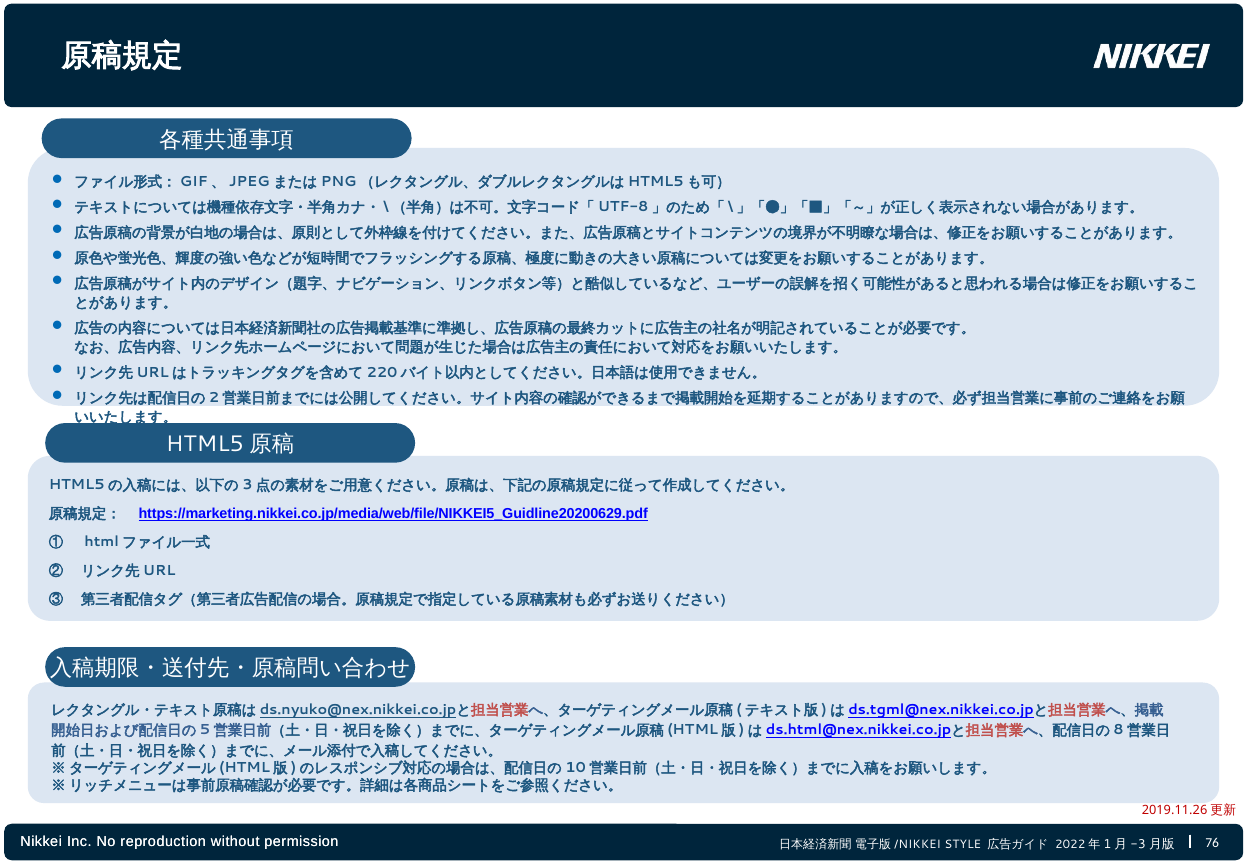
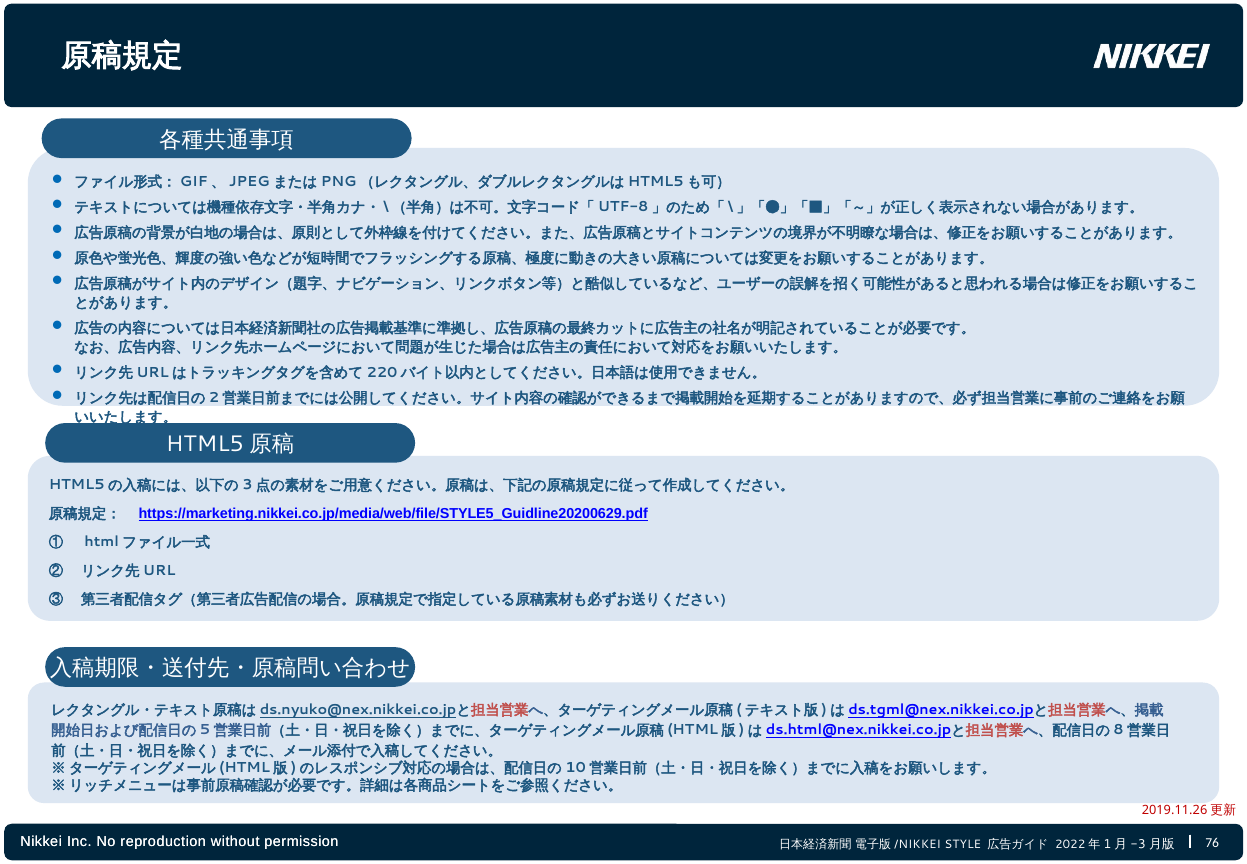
https://marketing.nikkei.co.jp/media/web/file/NIKKEI5_Guidline20200629.pdf: https://marketing.nikkei.co.jp/media/web/file/NIKKEI5_Guidline20200629.pdf -> https://marketing.nikkei.co.jp/media/web/file/STYLE5_Guidline20200629.pdf
